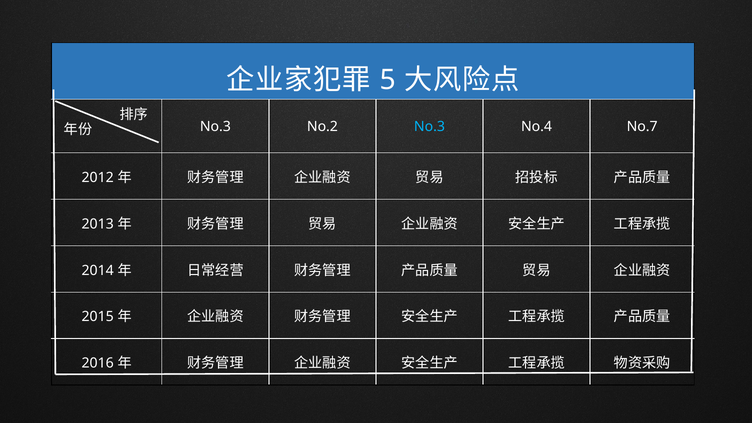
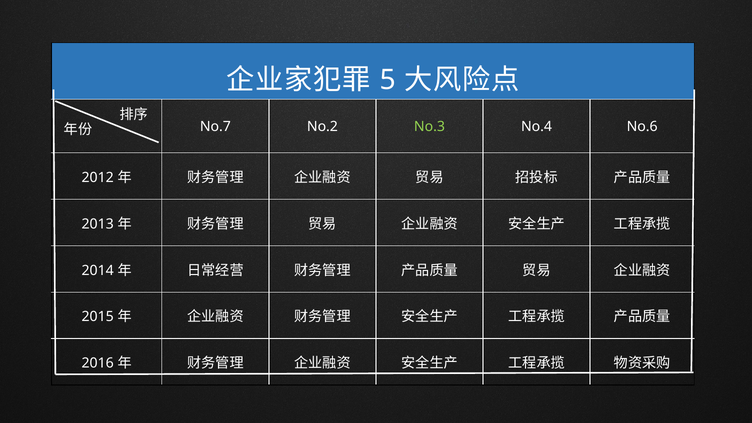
No.3 at (215, 127): No.3 -> No.7
No.3 at (429, 127) colour: light blue -> light green
No.7: No.7 -> No.6
